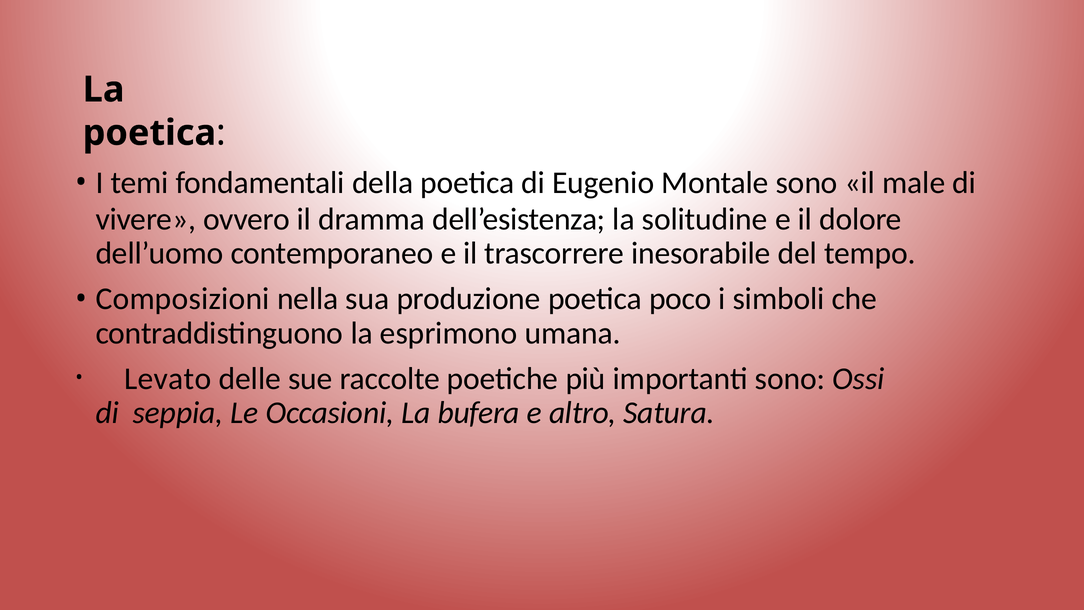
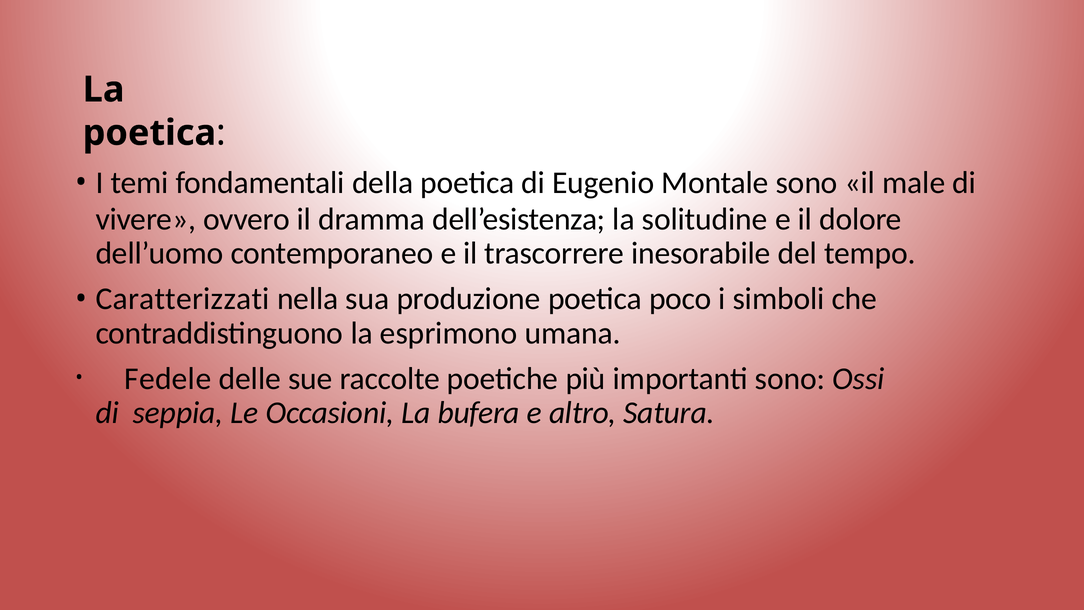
Composizioni: Composizioni -> Caratterizzati
Levato: Levato -> Fedele
